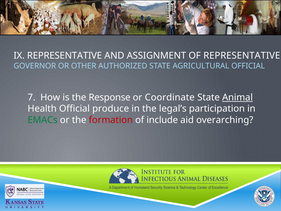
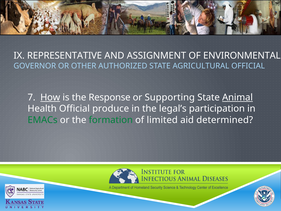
OF REPRESENTATIVE: REPRESENTATIVE -> ENVIRONMENTAL
How underline: none -> present
Coordinate: Coordinate -> Supporting
formation colour: red -> green
include: include -> limited
overarching: overarching -> determined
